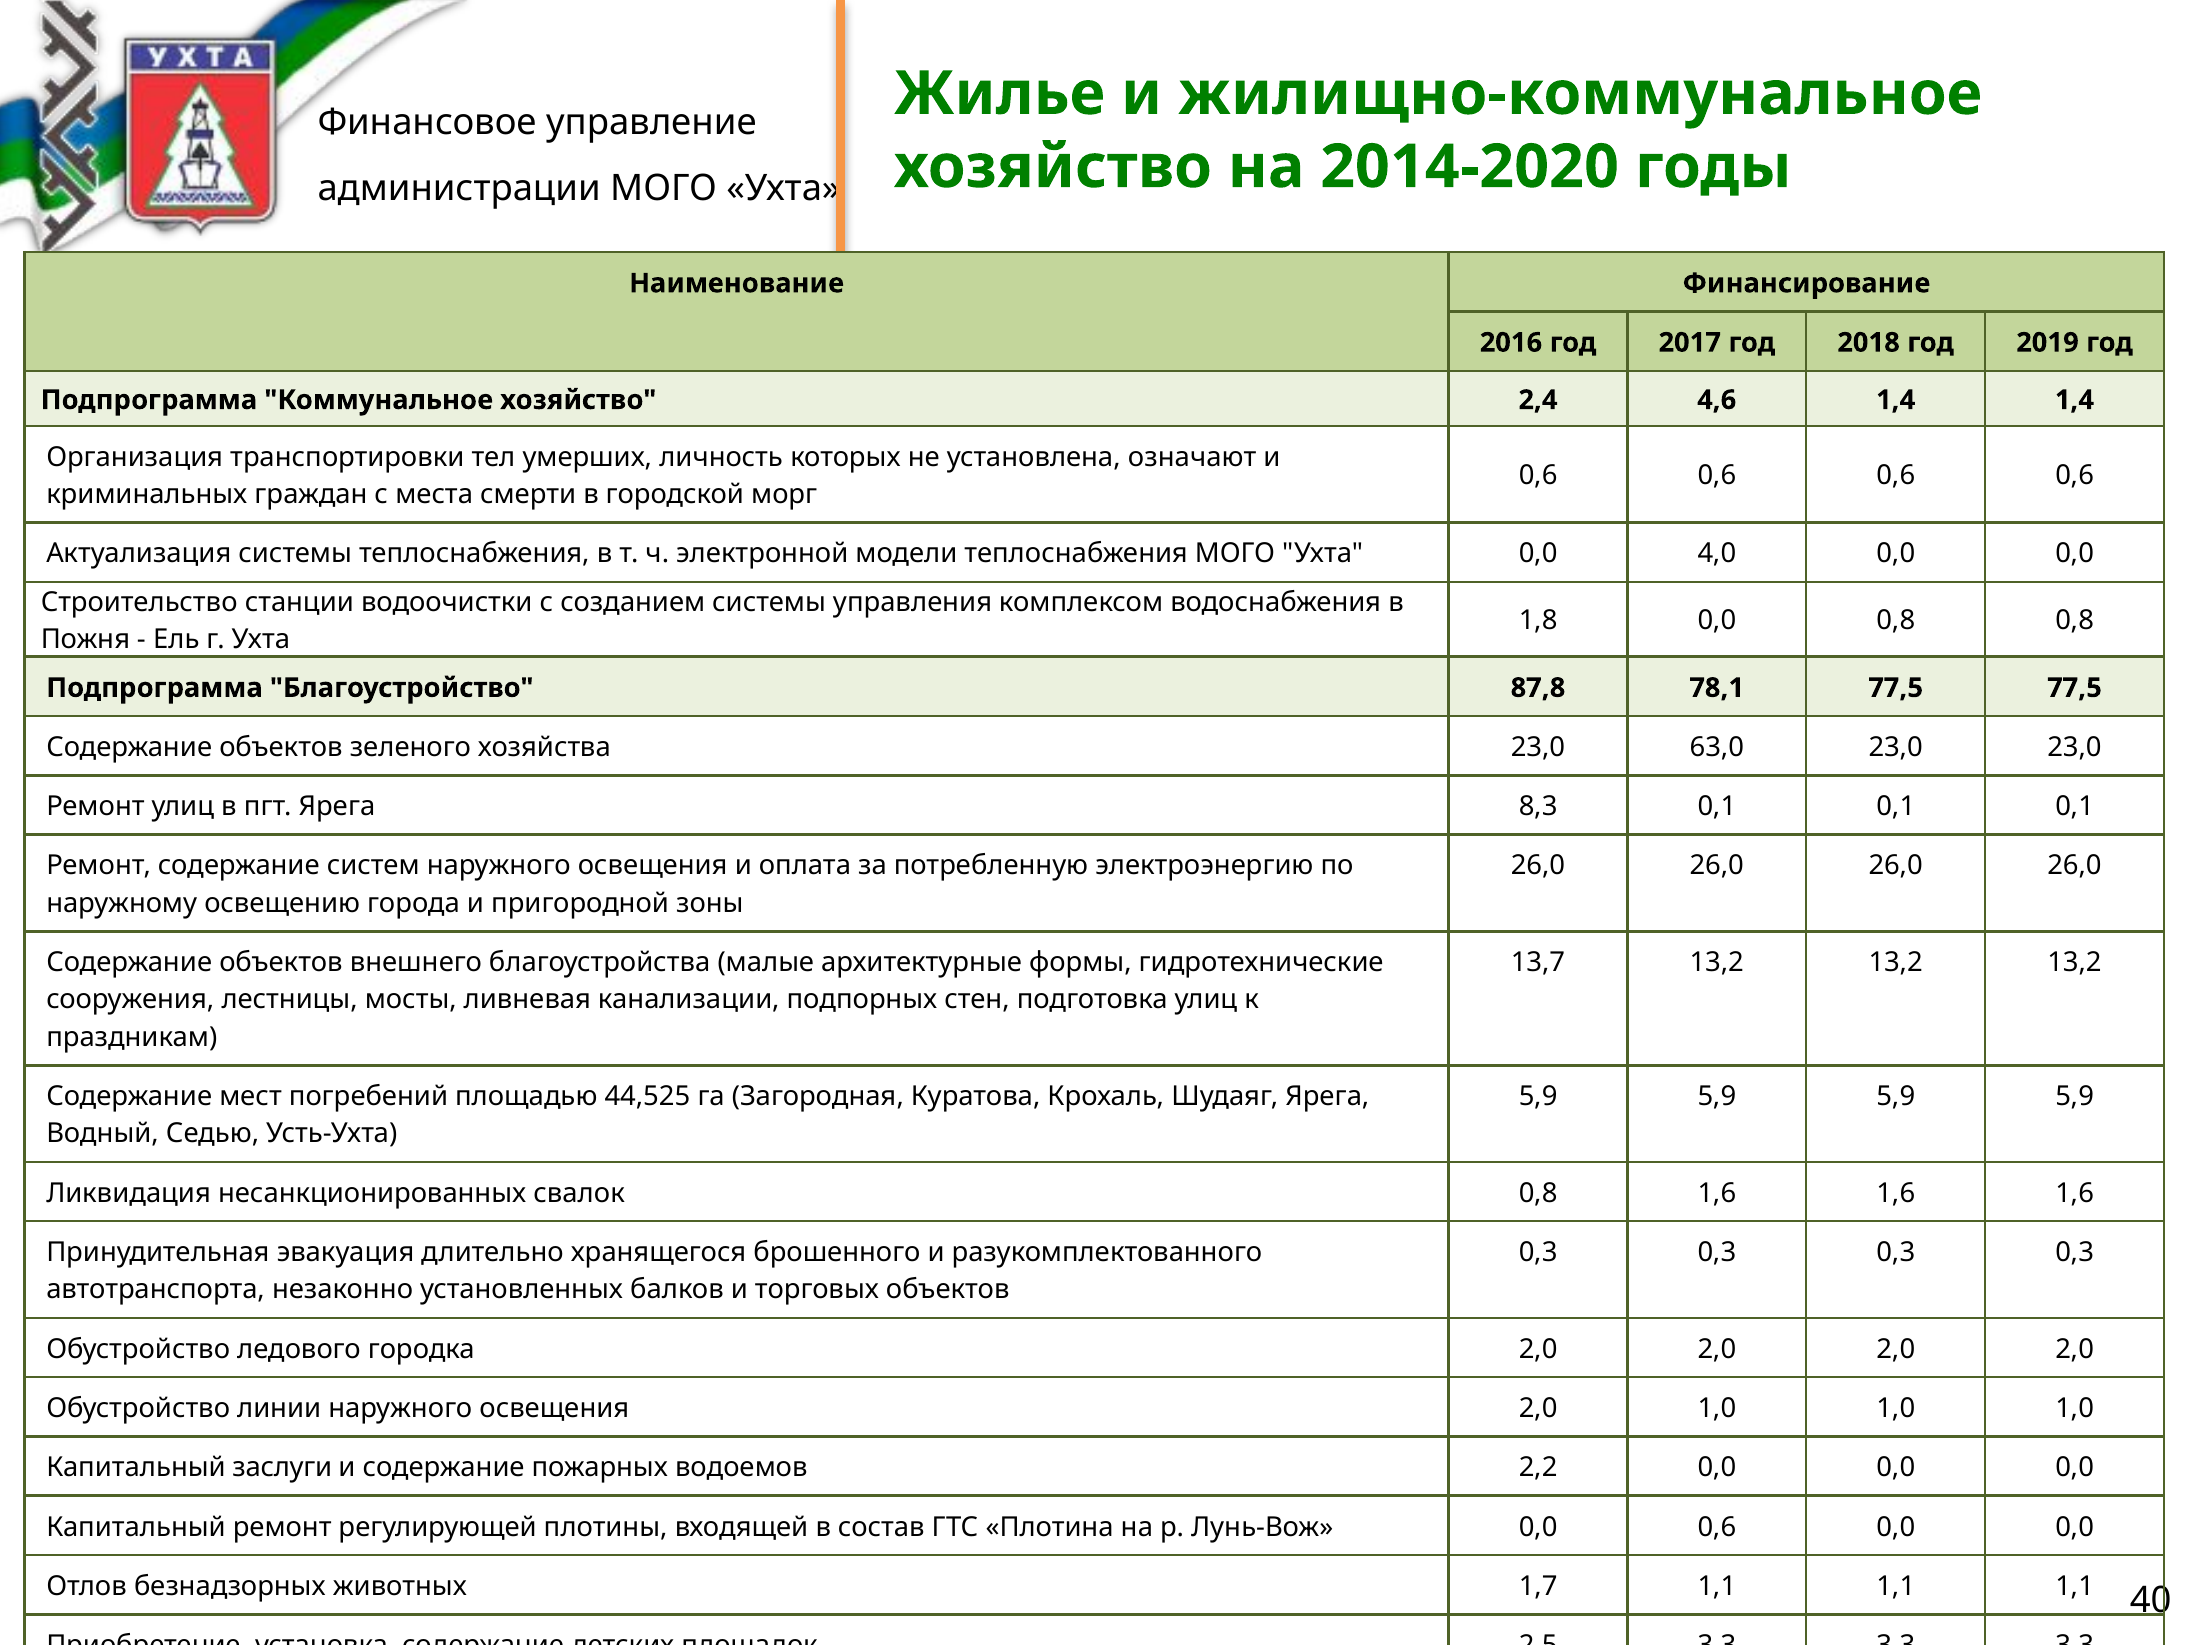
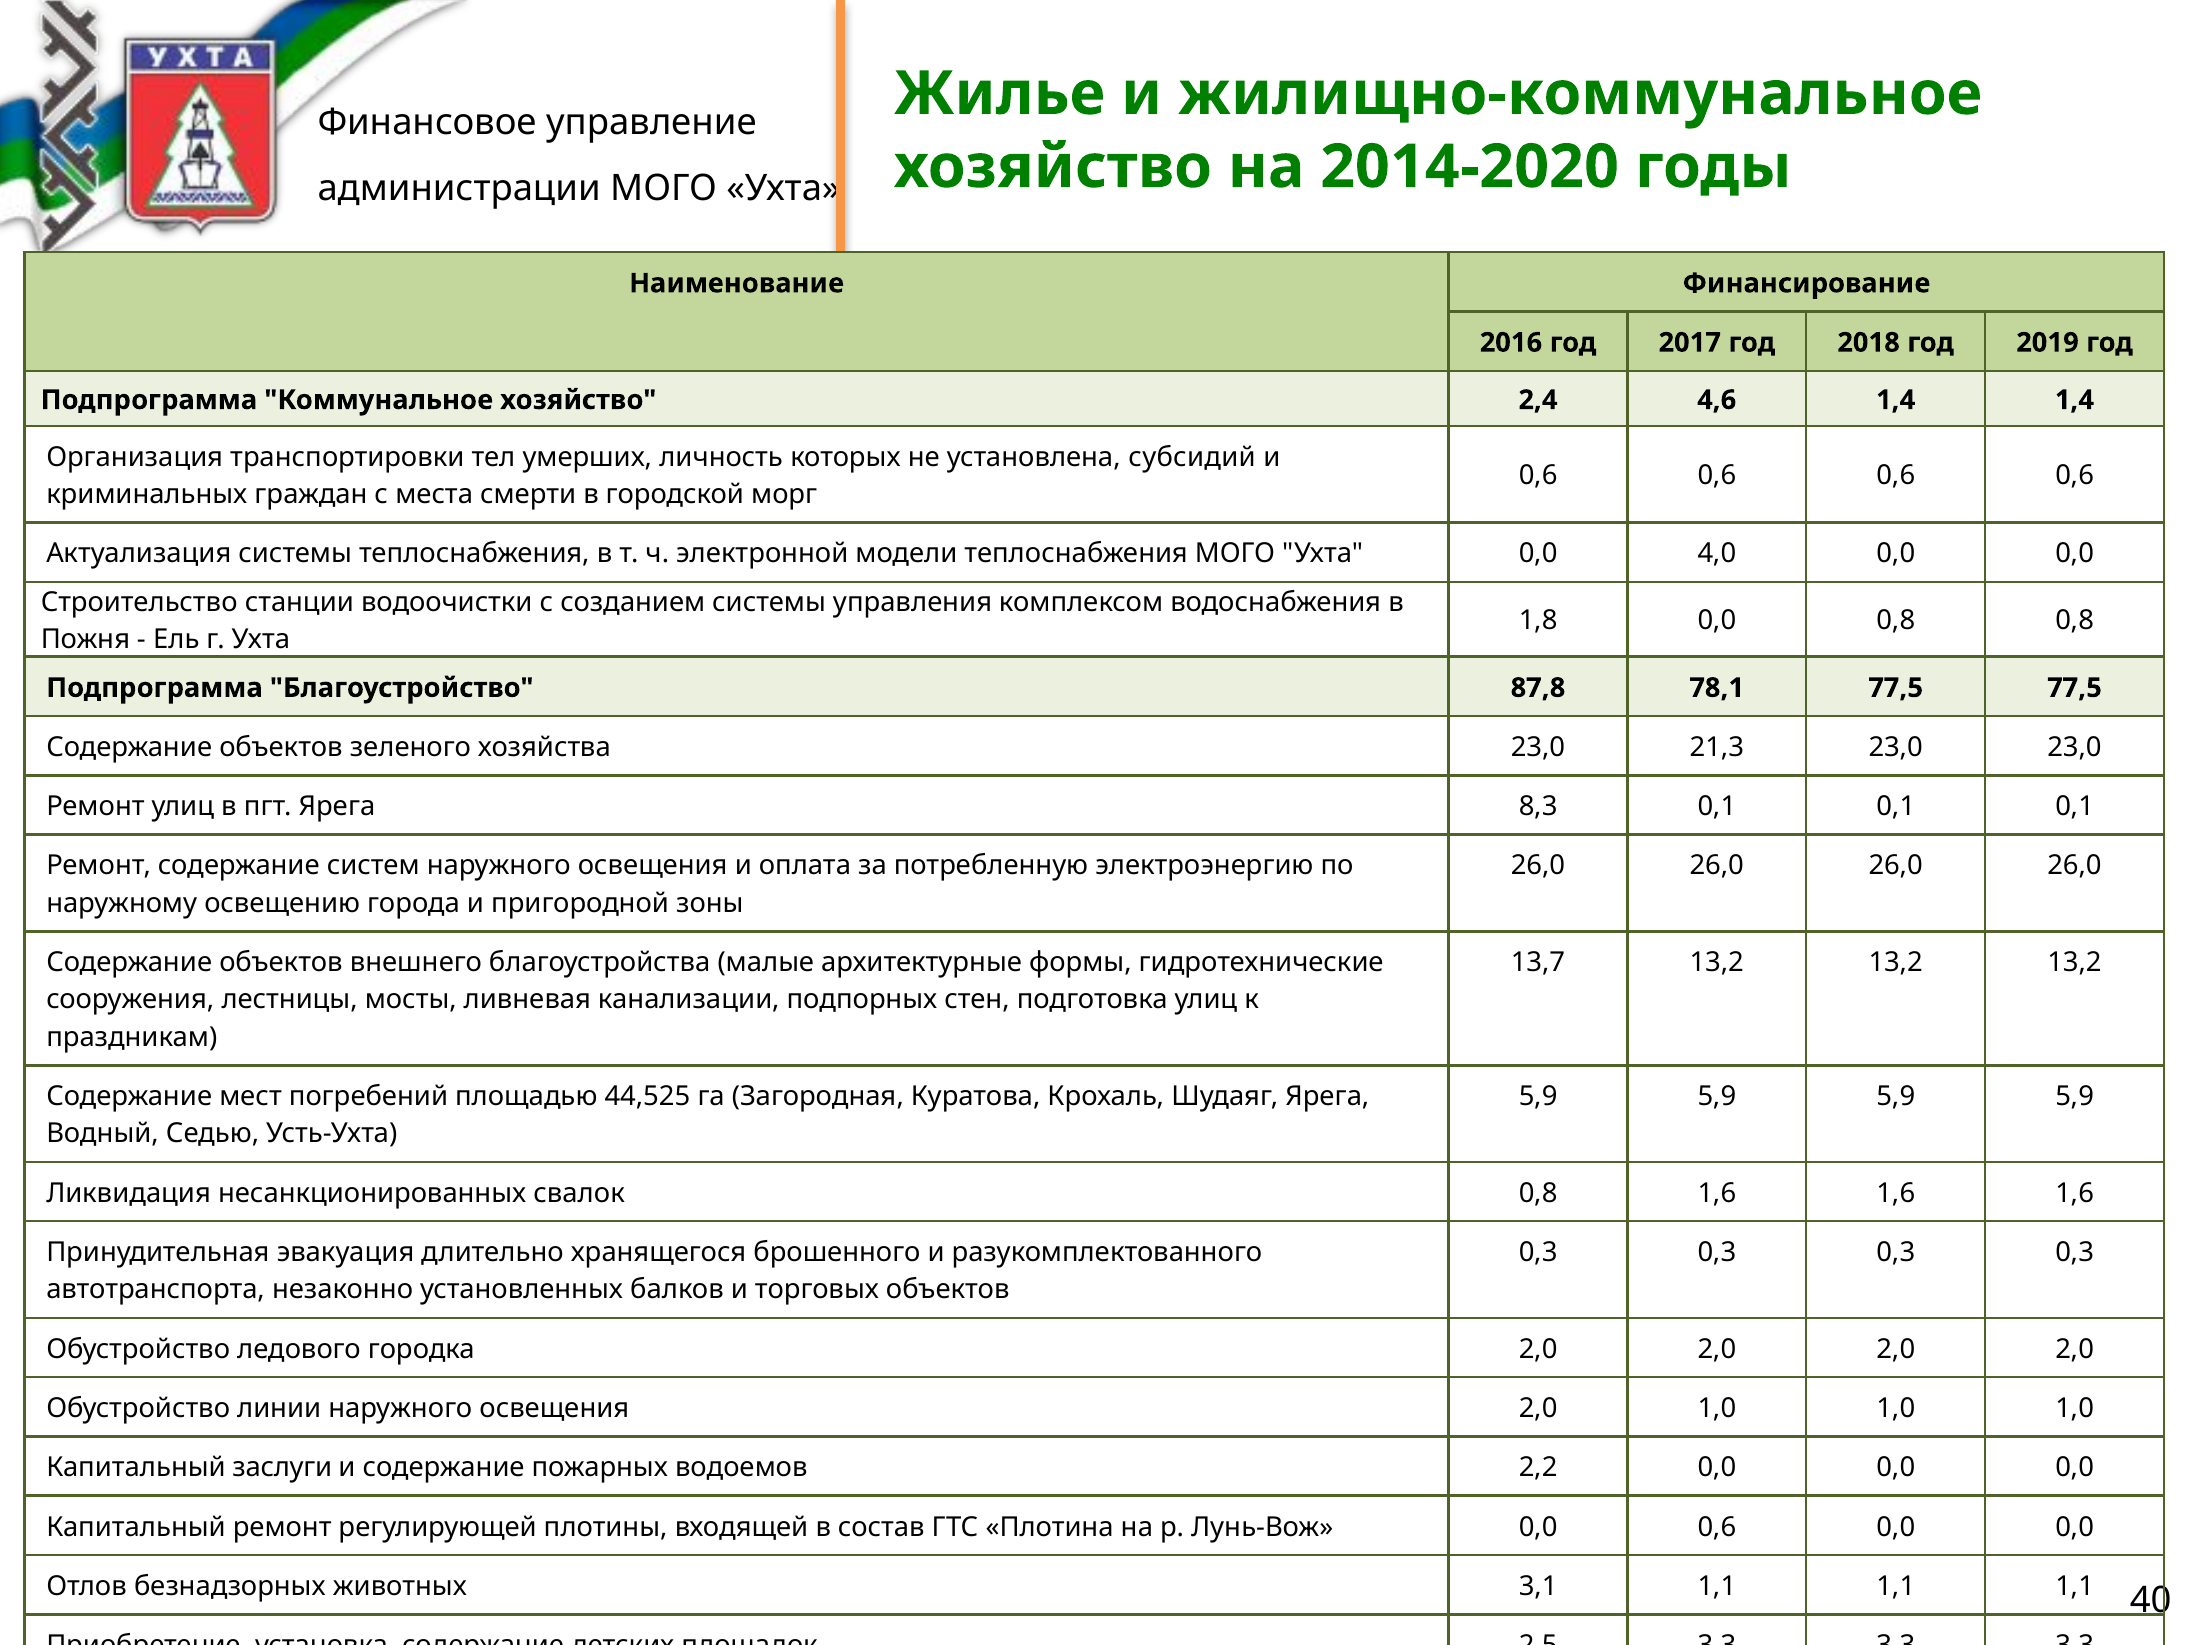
означают: означают -> субсидий
63,0: 63,0 -> 21,3
1,7: 1,7 -> 3,1
